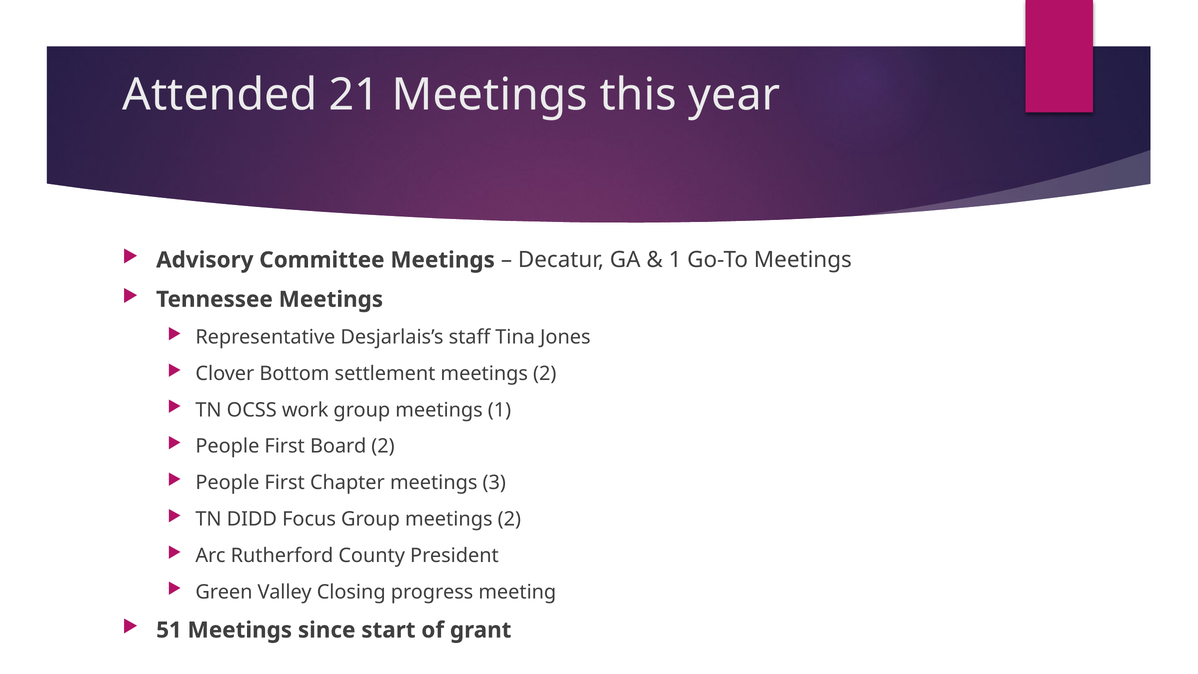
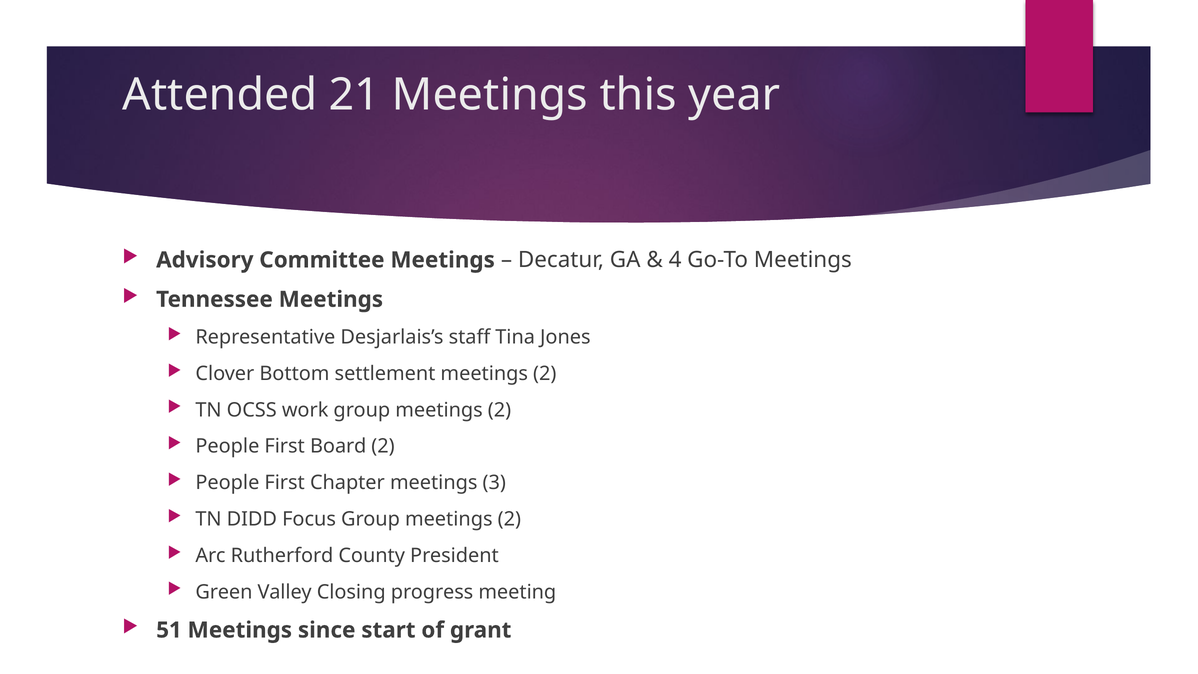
1 at (675, 260): 1 -> 4
work group meetings 1: 1 -> 2
